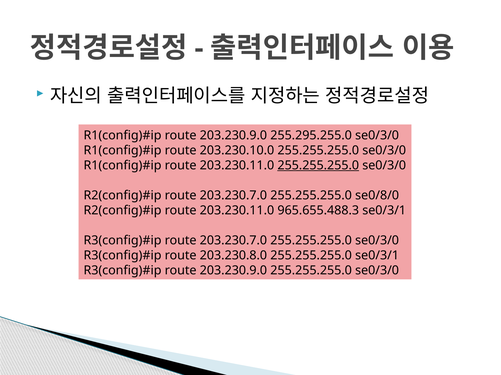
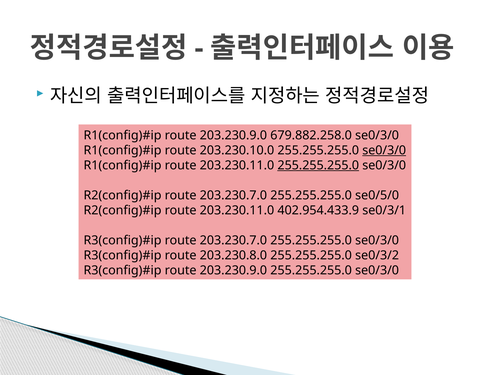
255.295.255.0: 255.295.255.0 -> 679.882.258.0
se0/3/0 at (384, 151) underline: none -> present
se0/8/0: se0/8/0 -> se0/5/0
965.655.488.3: 965.655.488.3 -> 402.954.433.9
255.255.255.0 se0/3/1: se0/3/1 -> se0/3/2
